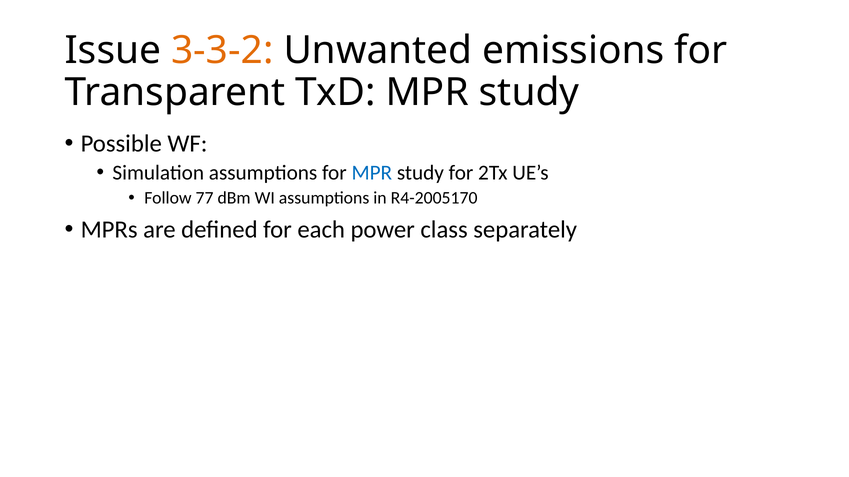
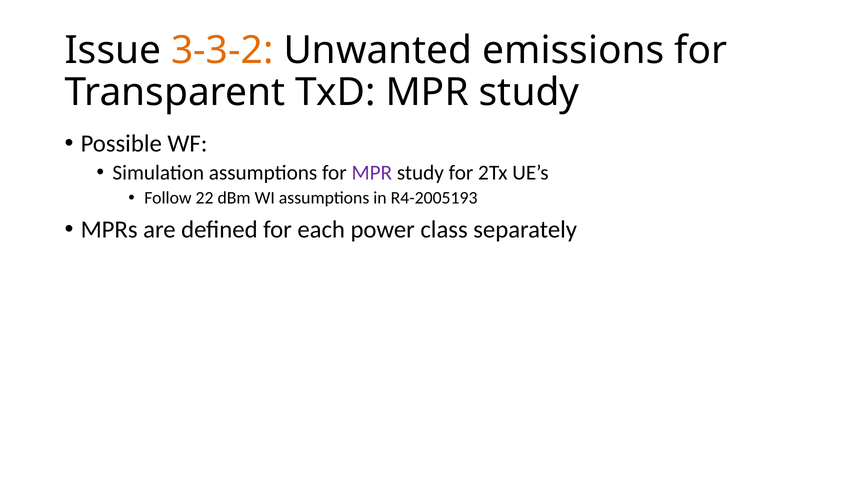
MPR at (372, 173) colour: blue -> purple
77: 77 -> 22
R4-2005170: R4-2005170 -> R4-2005193
